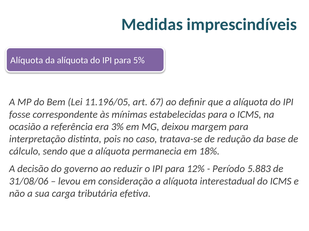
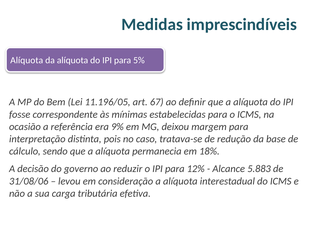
3%: 3% -> 9%
Período: Período -> Alcance
